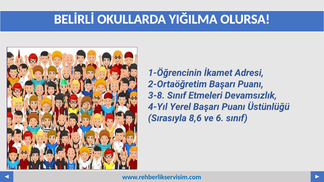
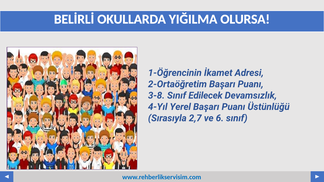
Etmeleri: Etmeleri -> Edilecek
8,6: 8,6 -> 2,7
